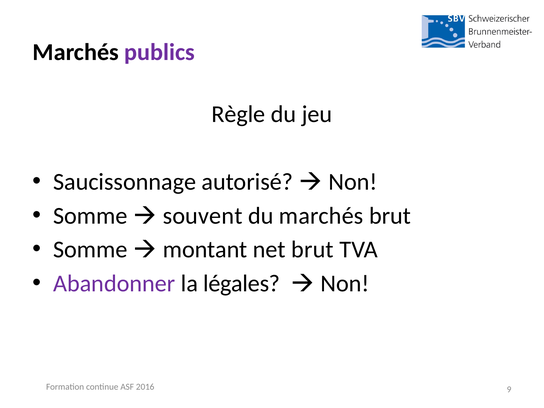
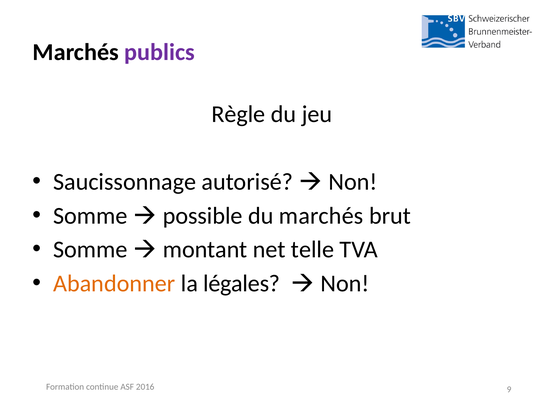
souvent: souvent -> possible
net brut: brut -> telle
Abandonner colour: purple -> orange
